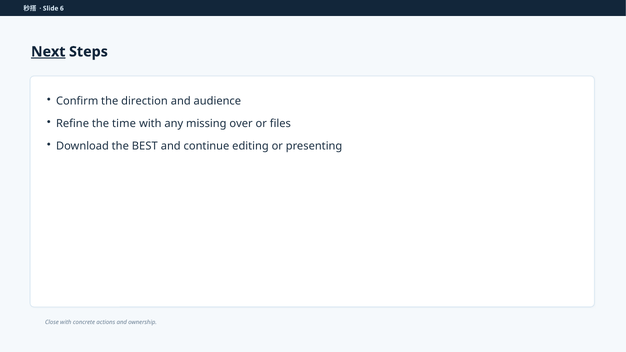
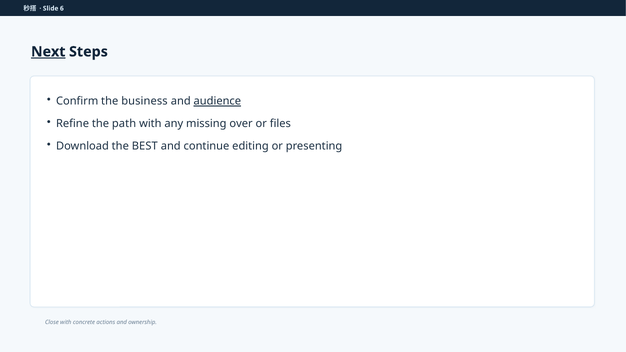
direction: direction -> business
audience underline: none -> present
time: time -> path
